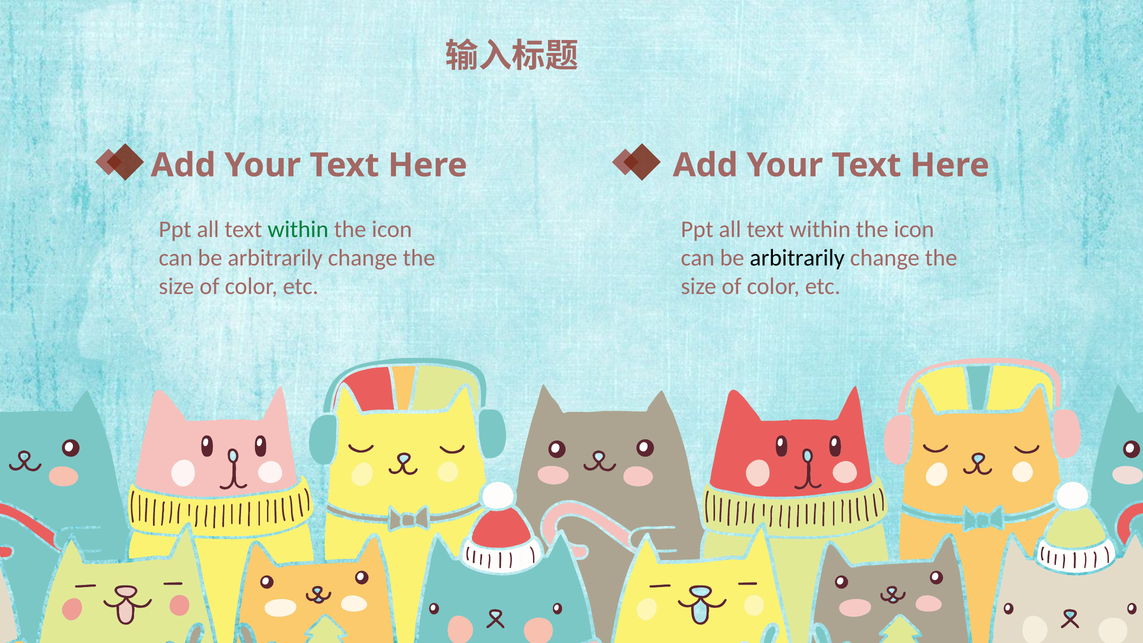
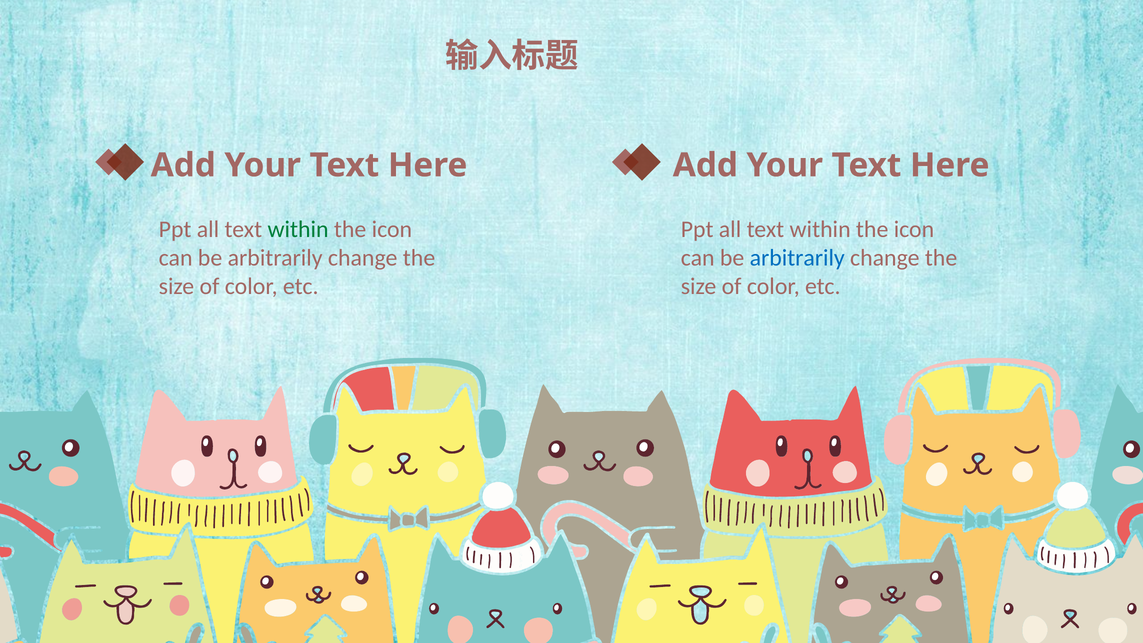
arbitrarily at (797, 258) colour: black -> blue
